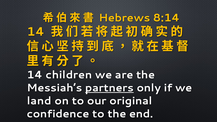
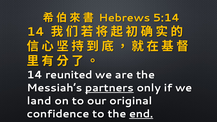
8:14: 8:14 -> 5:14
children: children -> reunited
end underline: none -> present
